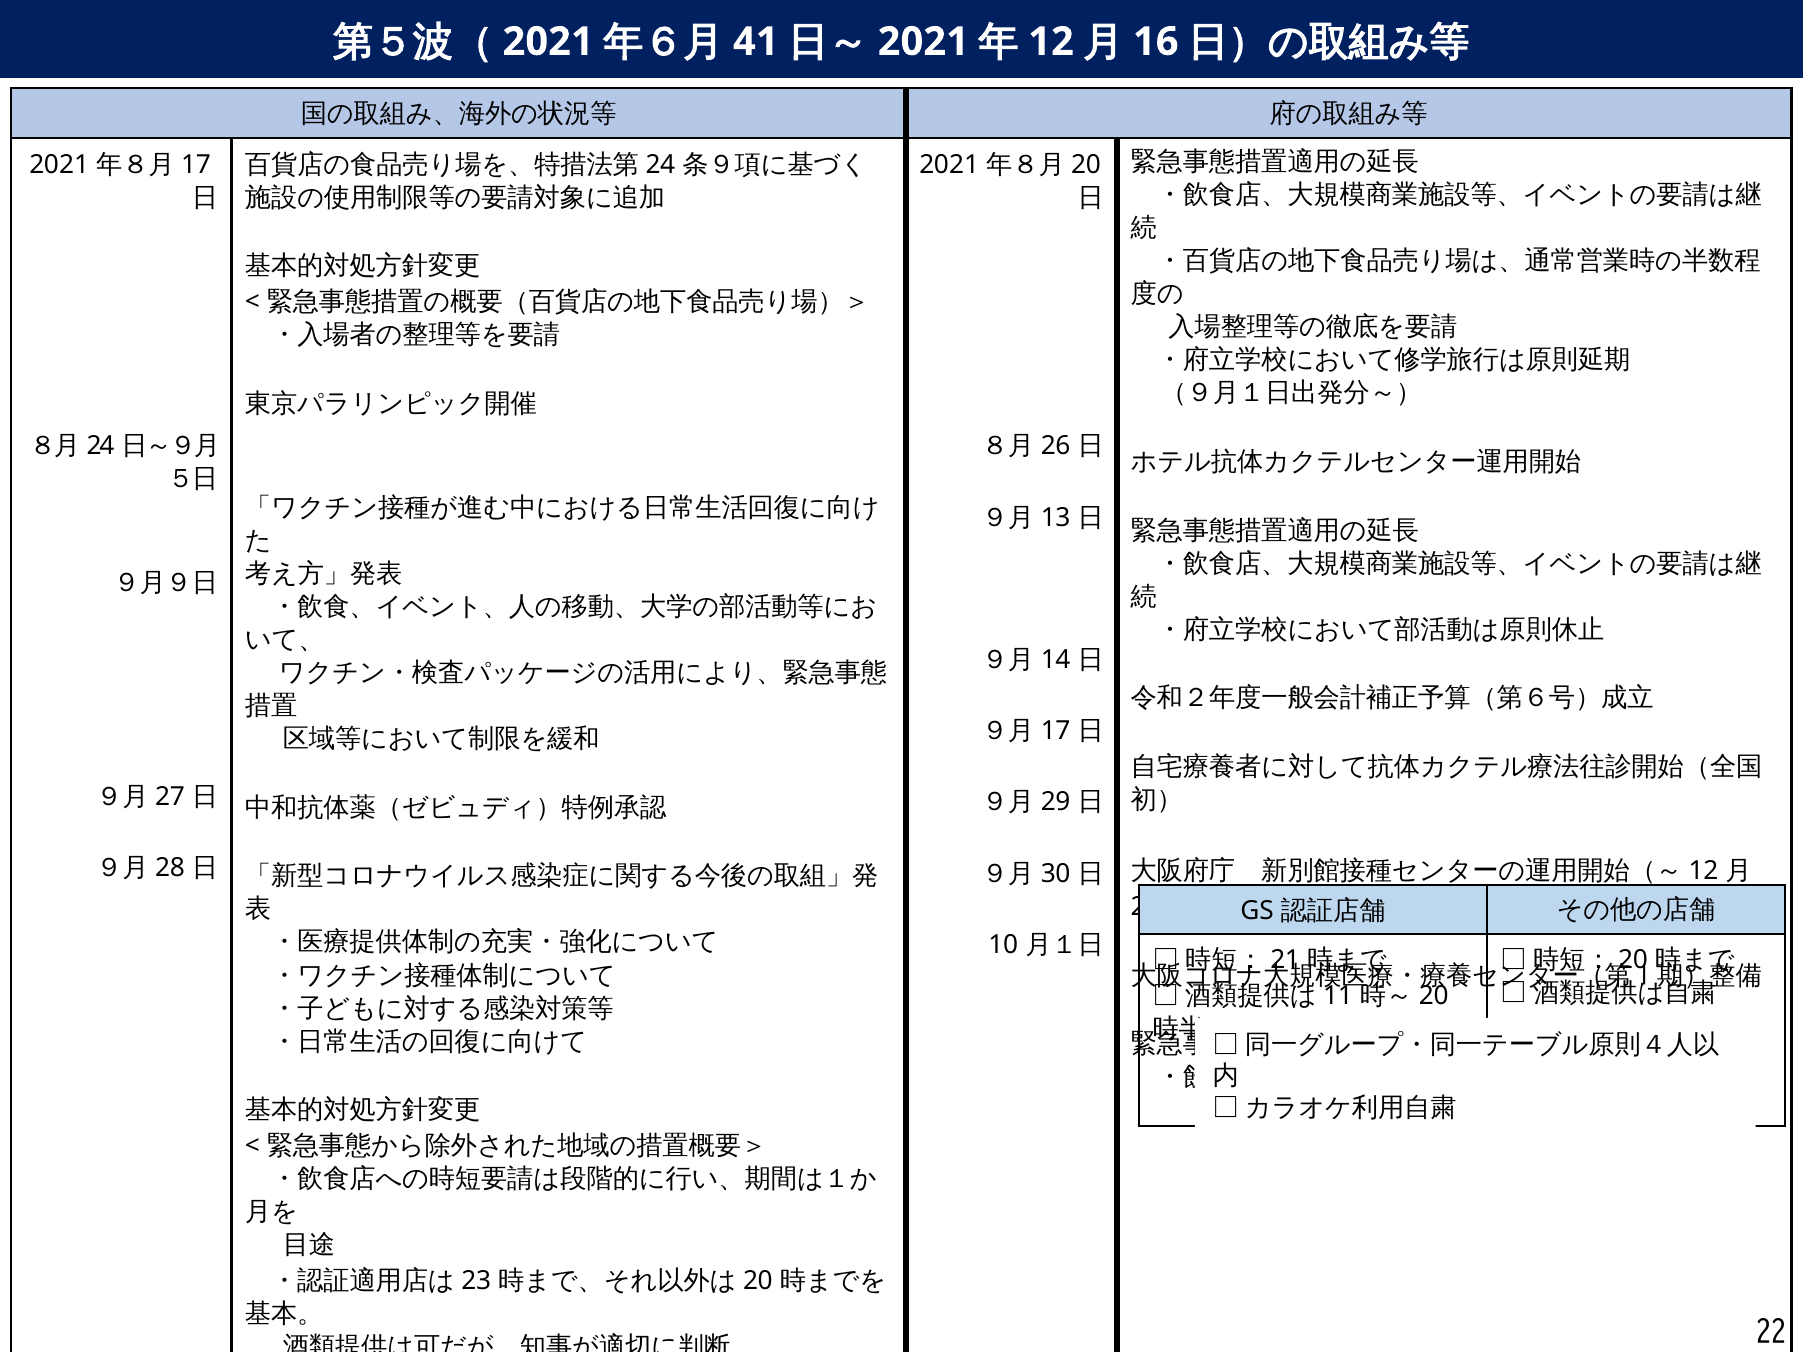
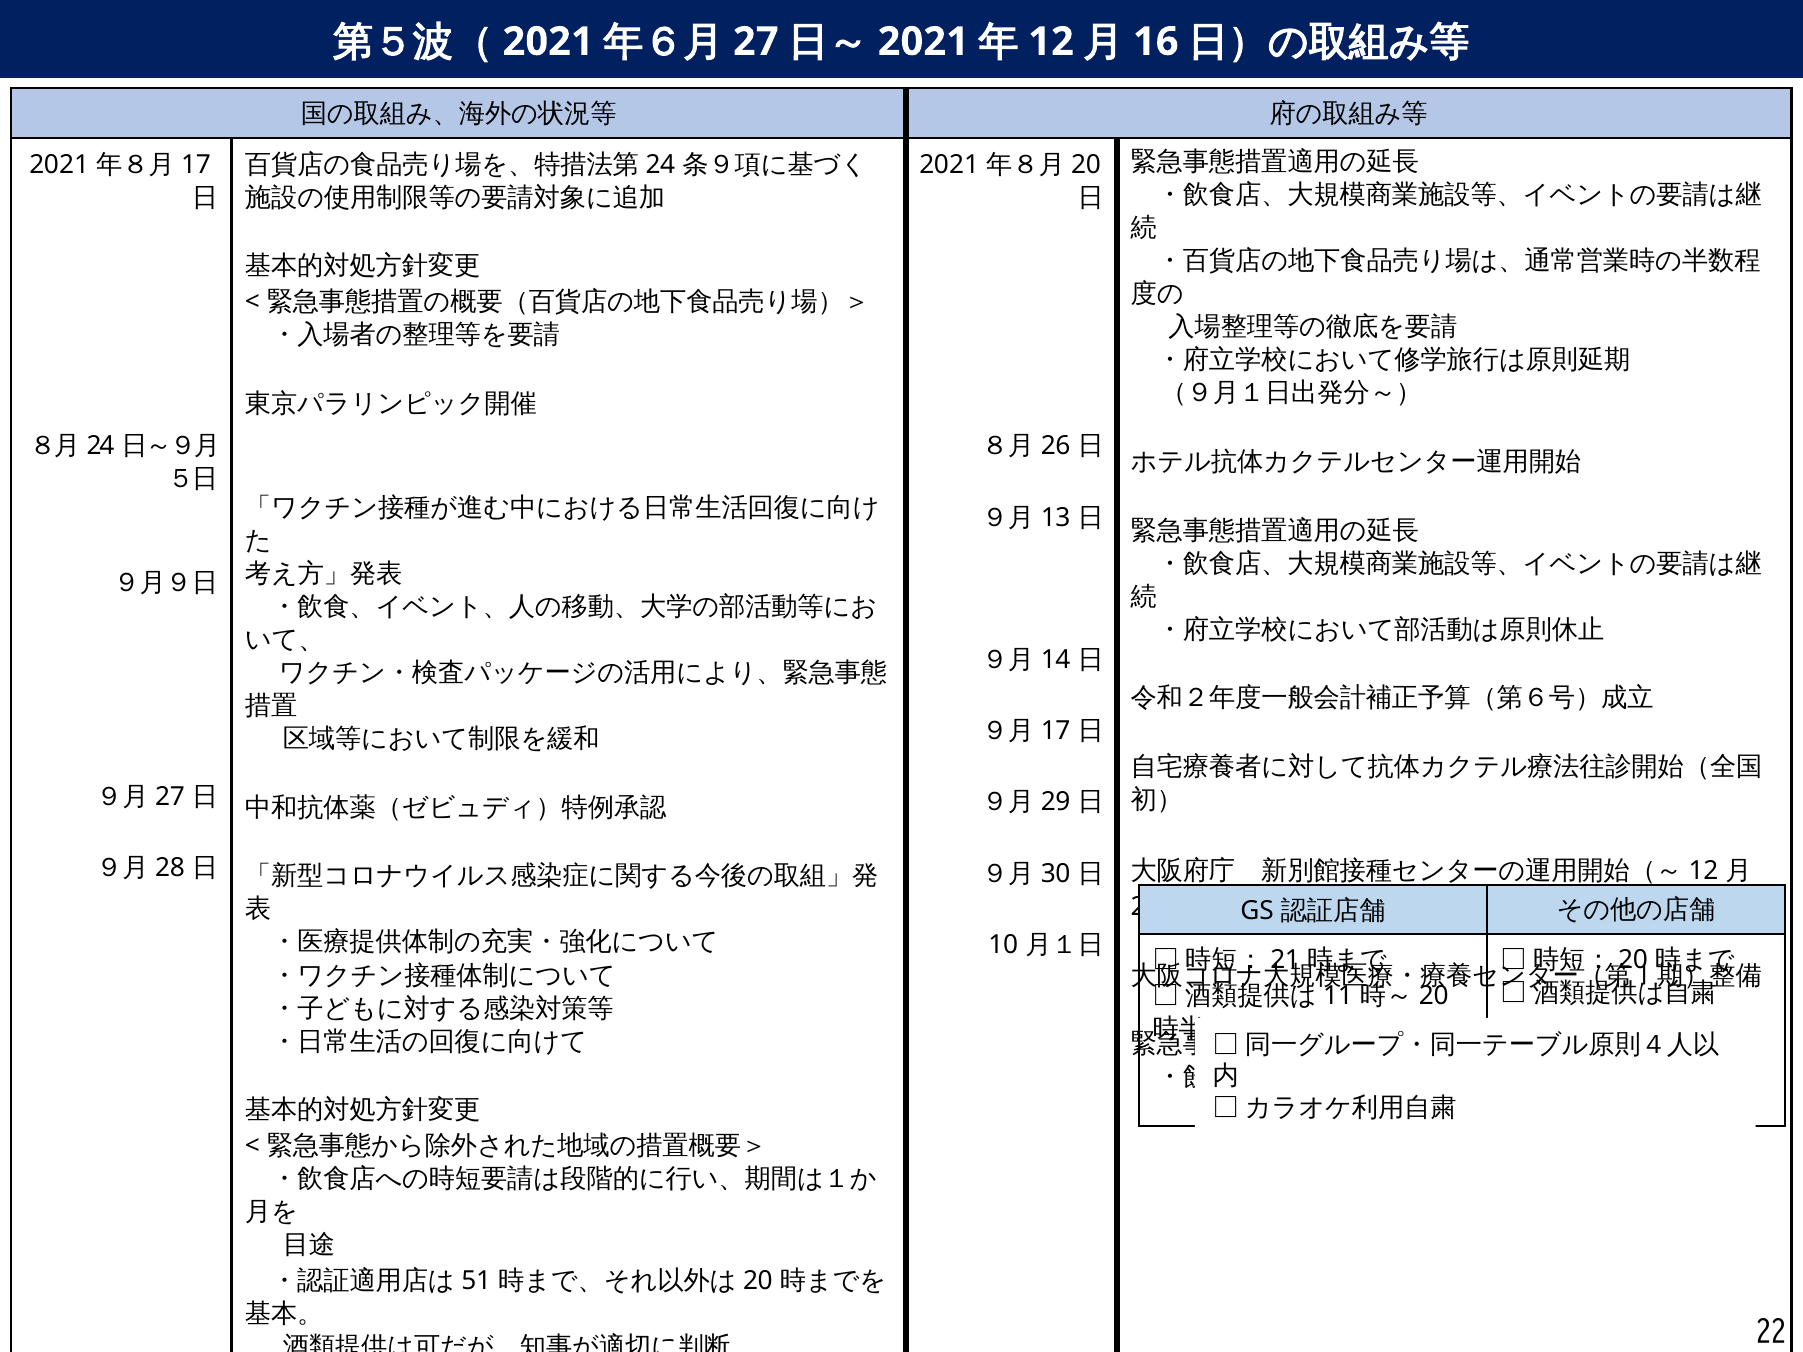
41 at (756, 42): 41 -> 27
23: 23 -> 51
